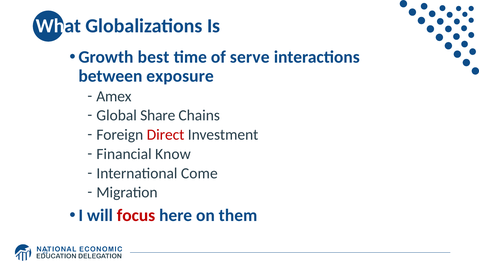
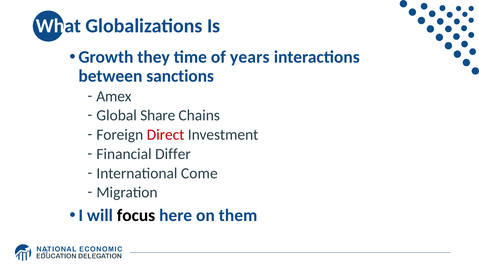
best: best -> they
serve: serve -> years
exposure: exposure -> sanctions
Know: Know -> Differ
focus colour: red -> black
